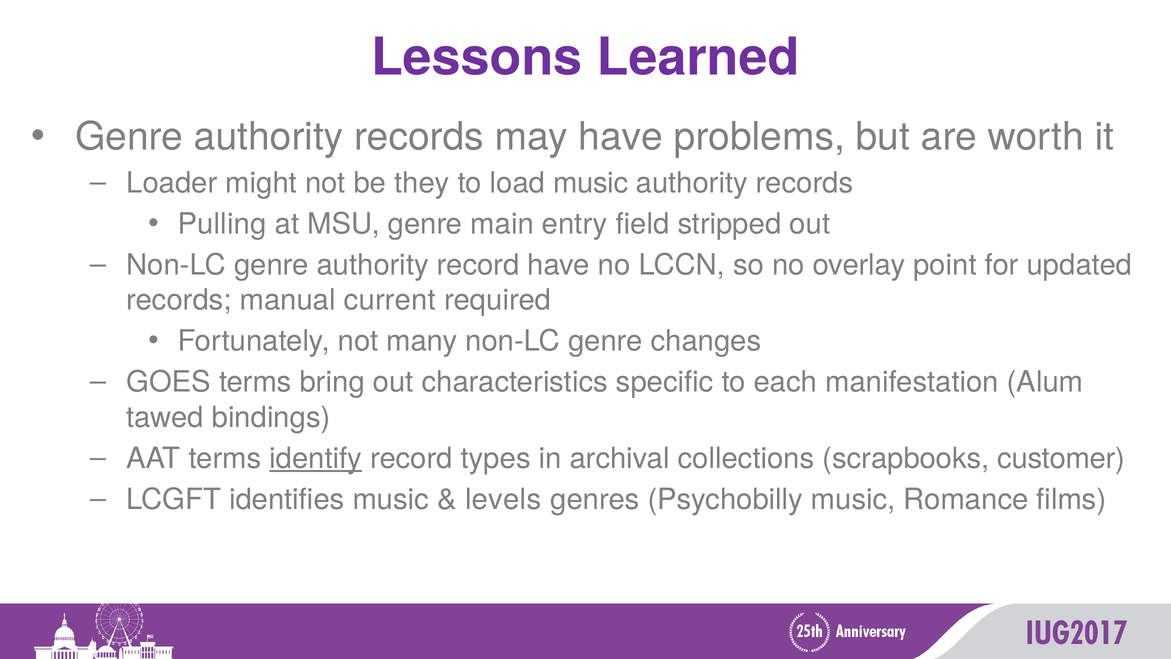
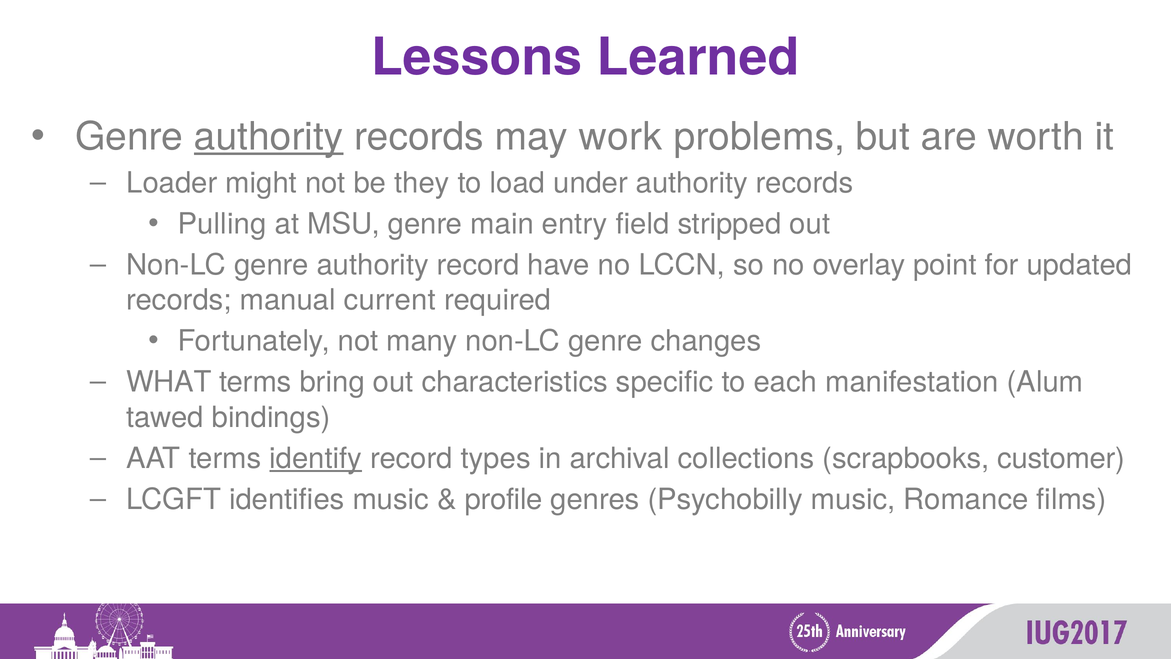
authority at (269, 137) underline: none -> present
may have: have -> work
load music: music -> under
GOES: GOES -> WHAT
levels: levels -> profile
